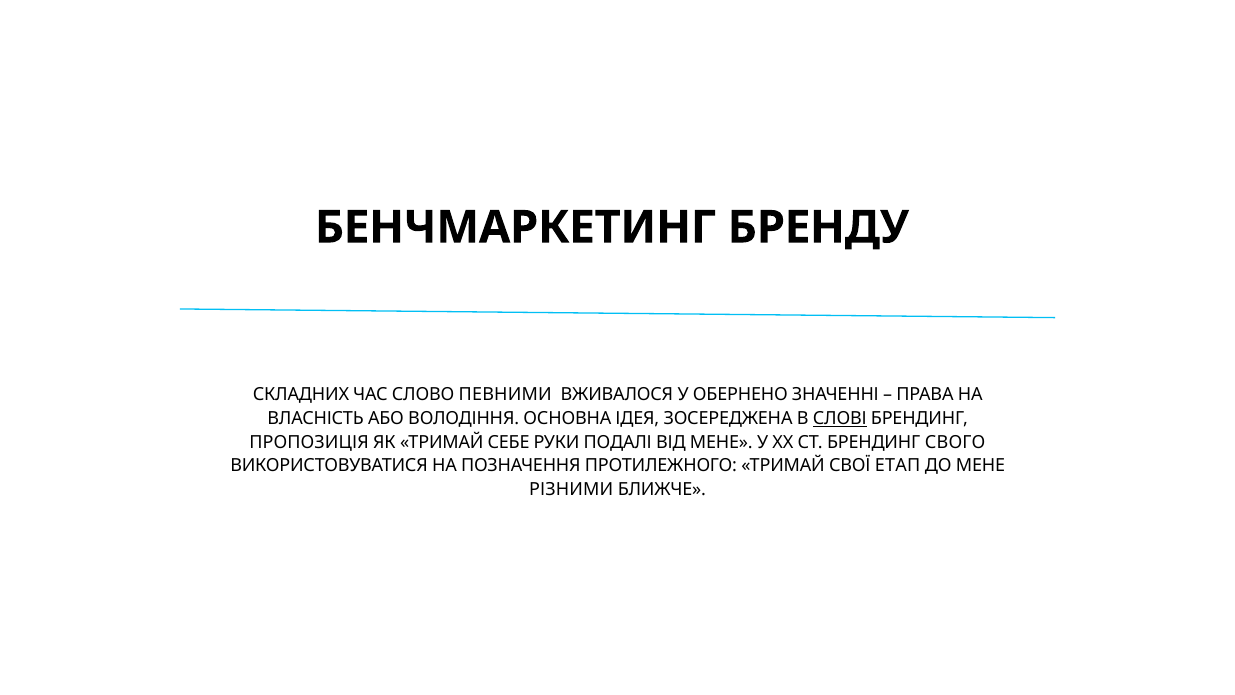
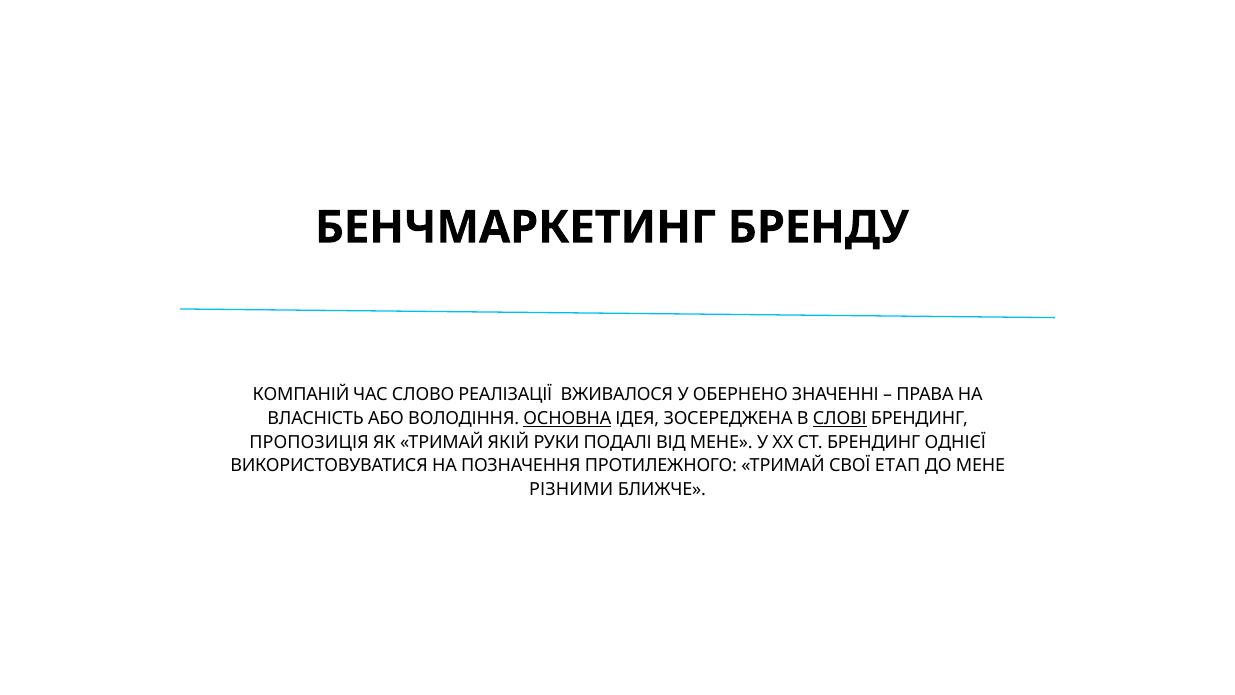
СКЛАДНИХ: СКЛАДНИХ -> КОМПАНІЙ
ПЕВНИМИ: ПЕВНИМИ -> РЕАЛІЗАЦІЇ
ОСНОВНА underline: none -> present
СЕБЕ: СЕБЕ -> ЯКІЙ
СВОГО: СВОГО -> ОДНІЄЇ
